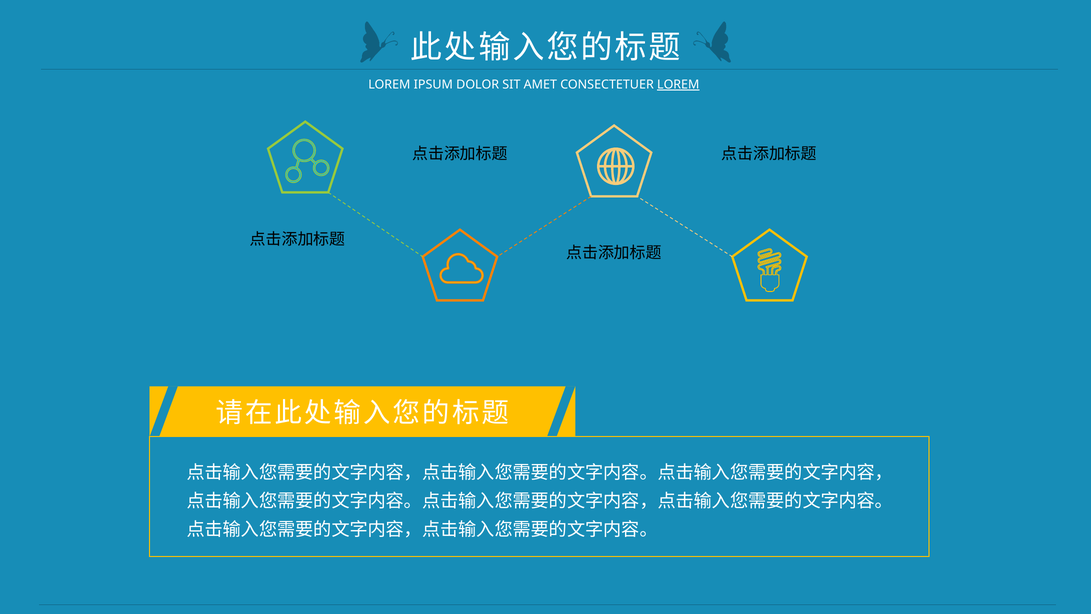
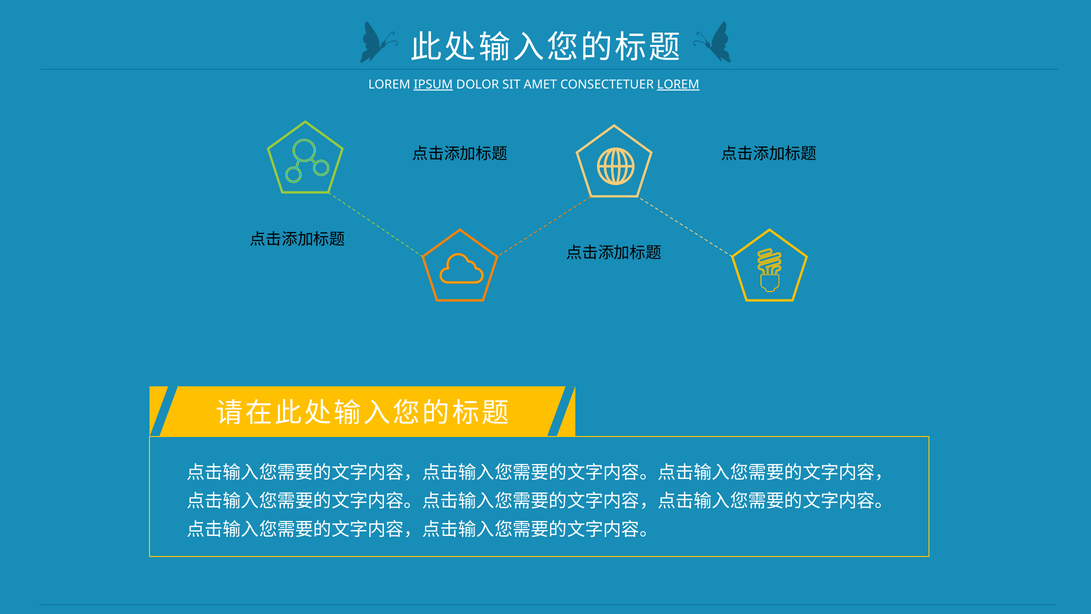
IPSUM underline: none -> present
